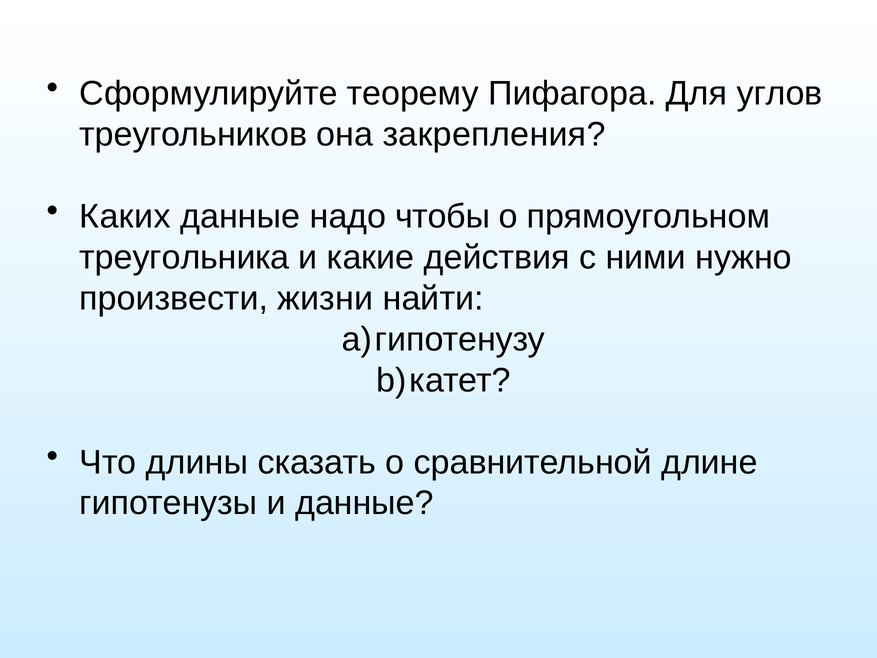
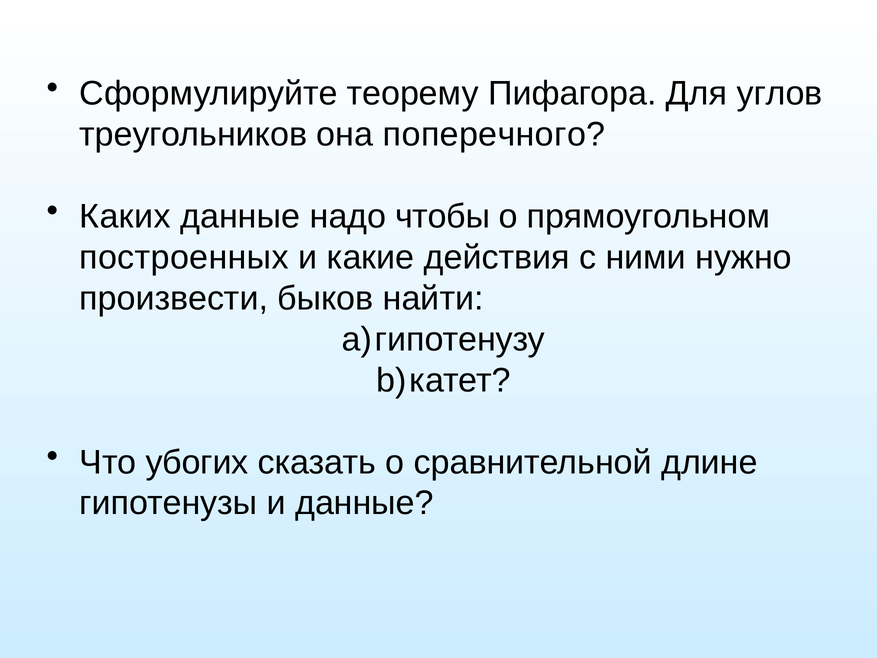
закрепления: закрепления -> поперечного
треугольника: треугольника -> построенных
жизни: жизни -> быков
длины: длины -> убогих
